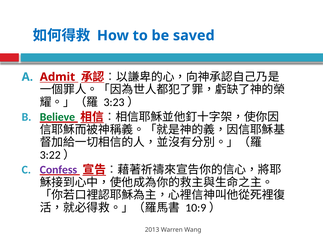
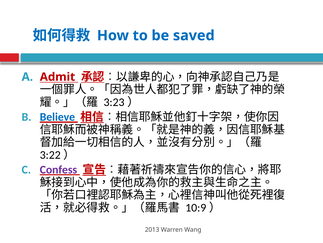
Believe colour: green -> blue
